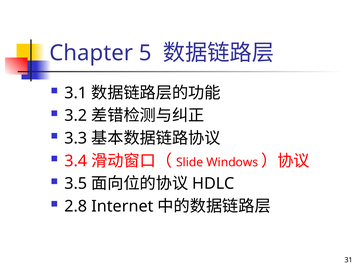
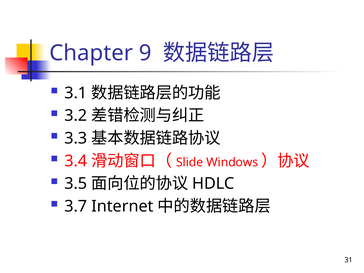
5: 5 -> 9
2.8: 2.8 -> 3.7
